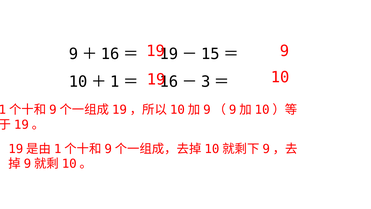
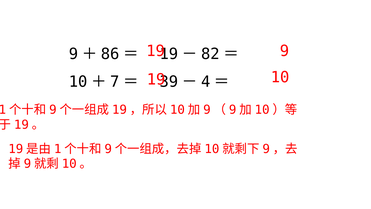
16 at (110, 54): 16 -> 86
15: 15 -> 82
1: 1 -> 7
16 at (169, 82): 16 -> 39
3: 3 -> 4
